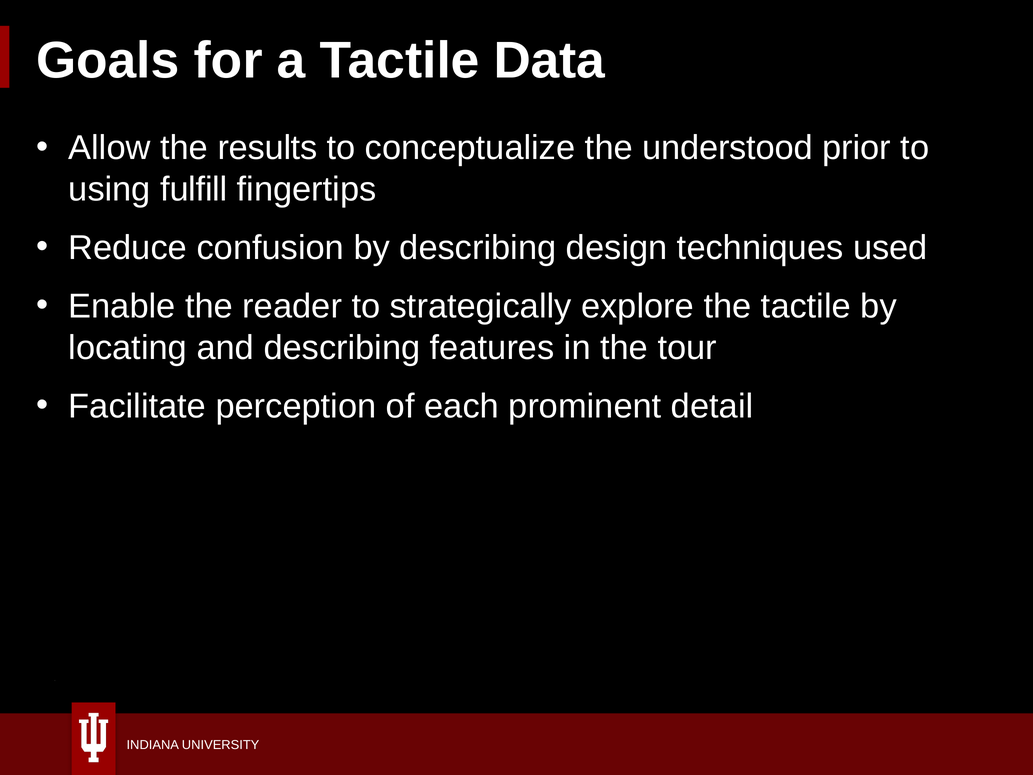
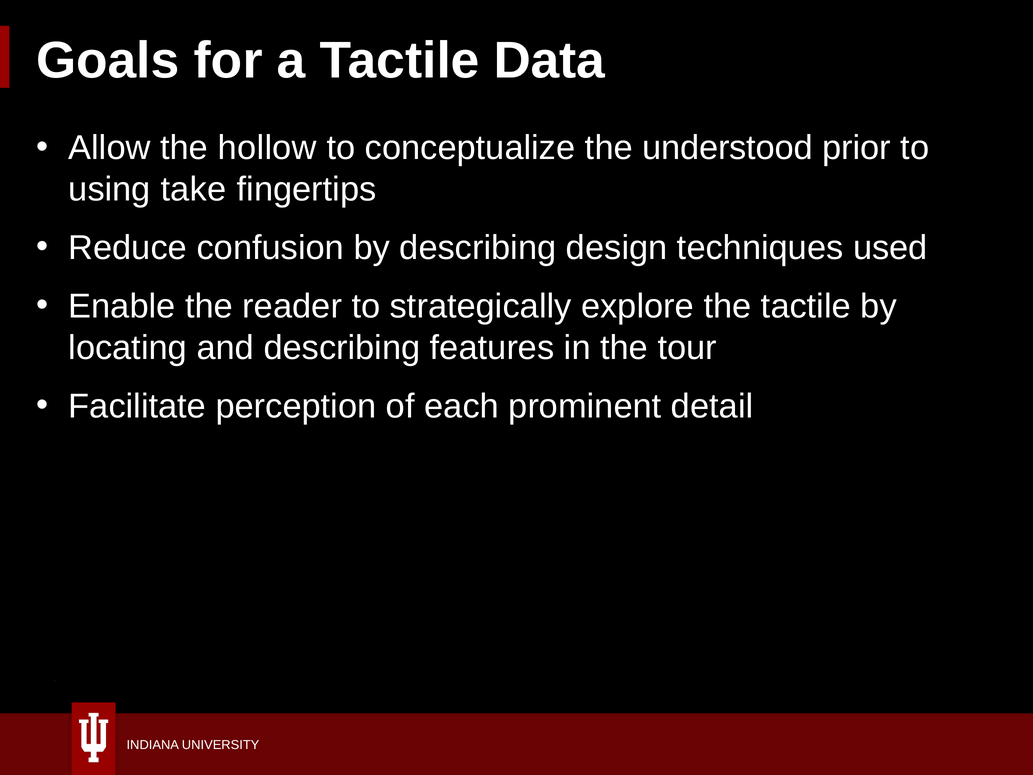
results: results -> hollow
fulfill: fulfill -> take
